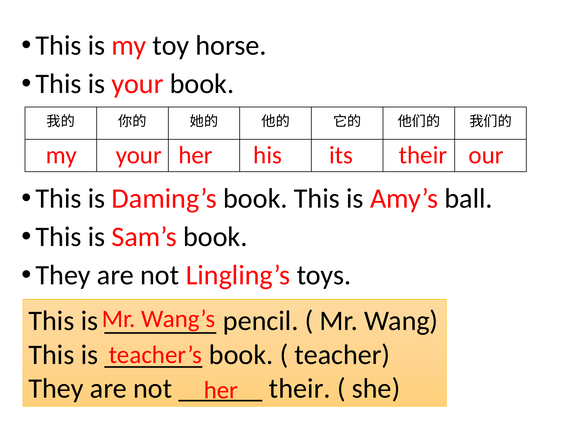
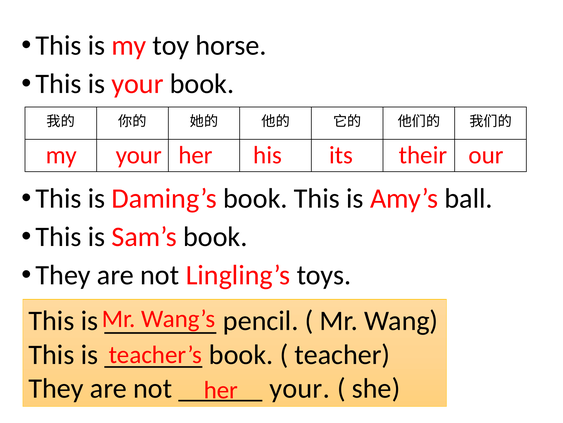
their at (300, 388): their -> your
